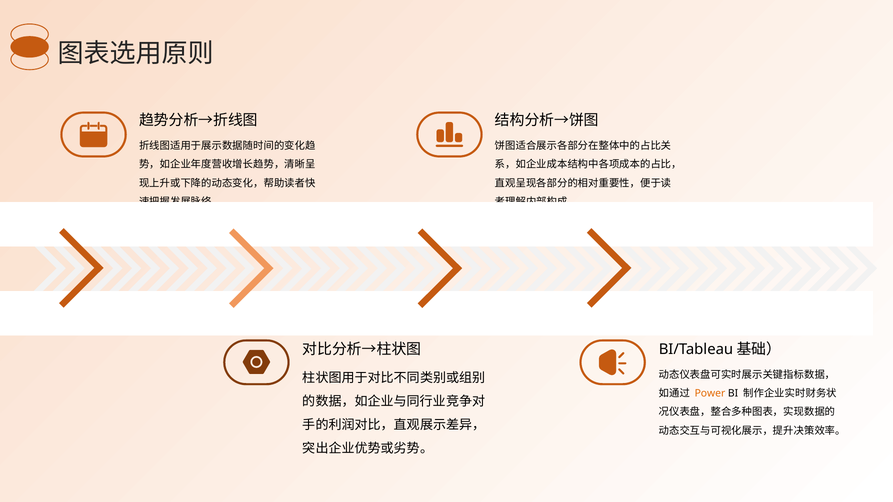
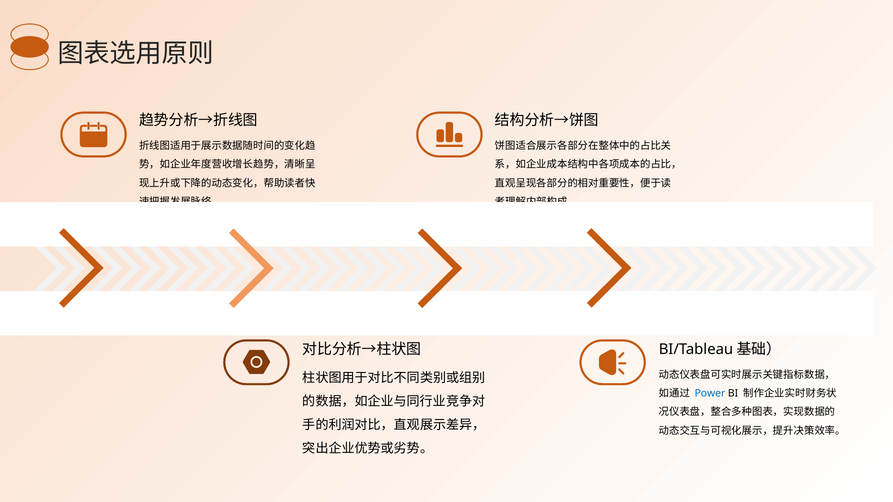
Power colour: orange -> blue
